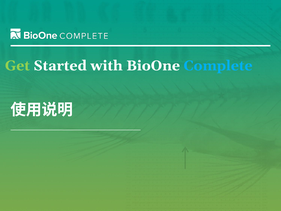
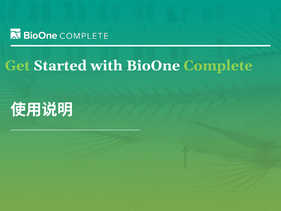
Complete colour: light blue -> light green
